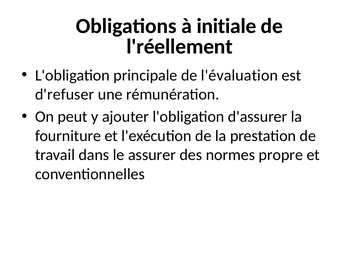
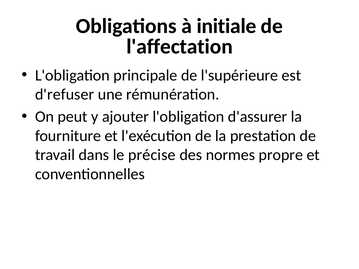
l'réellement: l'réellement -> l'affectation
l'évaluation: l'évaluation -> l'supérieure
assurer: assurer -> précise
